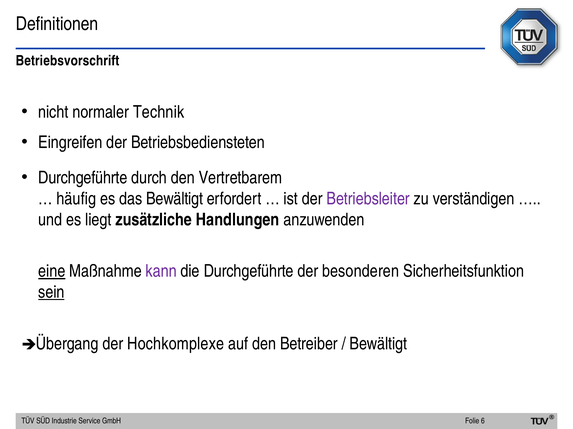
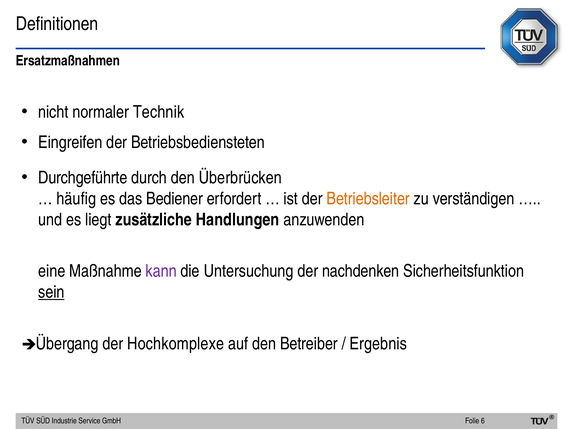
Betriebsvorschrift: Betriebsvorschrift -> Ersatzmaßnahmen
Vertretbarem: Vertretbarem -> Überbrücken
das Bewältigt: Bewältigt -> Bediener
Betriebsleiter colour: purple -> orange
eine underline: present -> none
die Durchgeführte: Durchgeführte -> Untersuchung
besonderen: besonderen -> nachdenken
Bewältigt at (378, 344): Bewältigt -> Ergebnis
